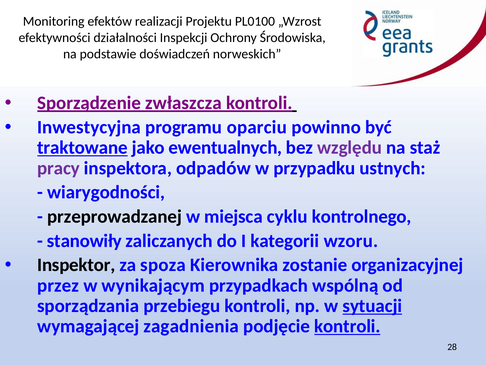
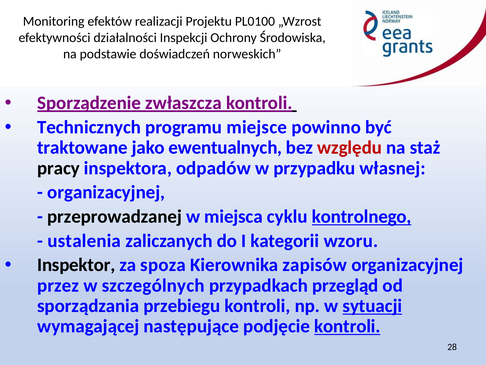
Inwestycyjna: Inwestycyjna -> Technicznych
oparciu: oparciu -> miejsce
traktowane underline: present -> none
względu colour: purple -> red
pracy colour: purple -> black
ustnych: ustnych -> własnej
wiarygodności at (106, 192): wiarygodności -> organizacyjnej
kontrolnego underline: none -> present
stanowiły: stanowiły -> ustalenia
zostanie: zostanie -> zapisów
wynikającym: wynikającym -> szczególnych
wspólną: wspólną -> przegląd
zagadnienia: zagadnienia -> następujące
